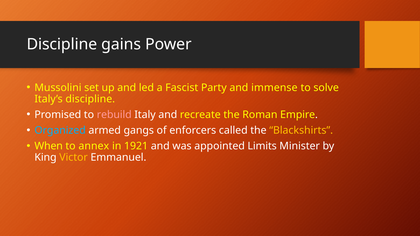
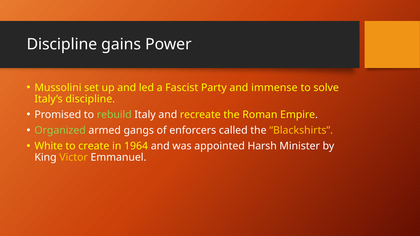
rebuild colour: pink -> light green
Organized colour: light blue -> light green
When: When -> White
annex: annex -> create
1921: 1921 -> 1964
Limits: Limits -> Harsh
